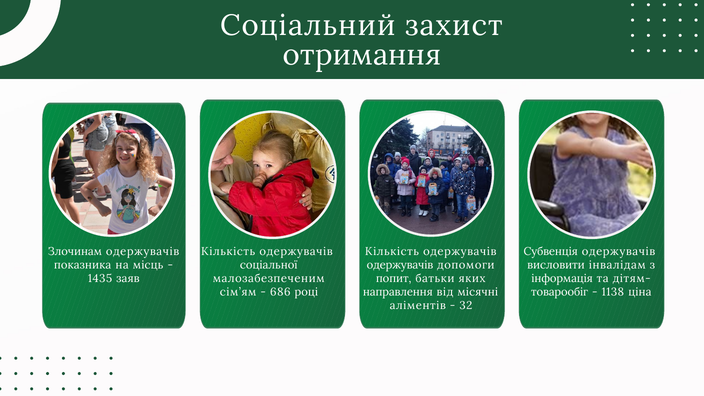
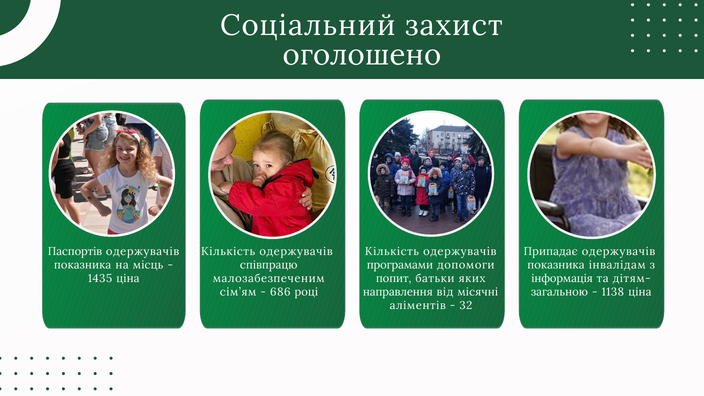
отримання: отримання -> оголошено
Злочинам: Злочинам -> Паспортів
Субвенція: Субвенція -> Припадає
соціальної: соціальної -> співпрацю
одержувачів at (400, 265): одержувачів -> програмами
висловити at (556, 265): висловити -> показника
1435 заяв: заяв -> ціна
товарообіг: товарообіг -> загальною
